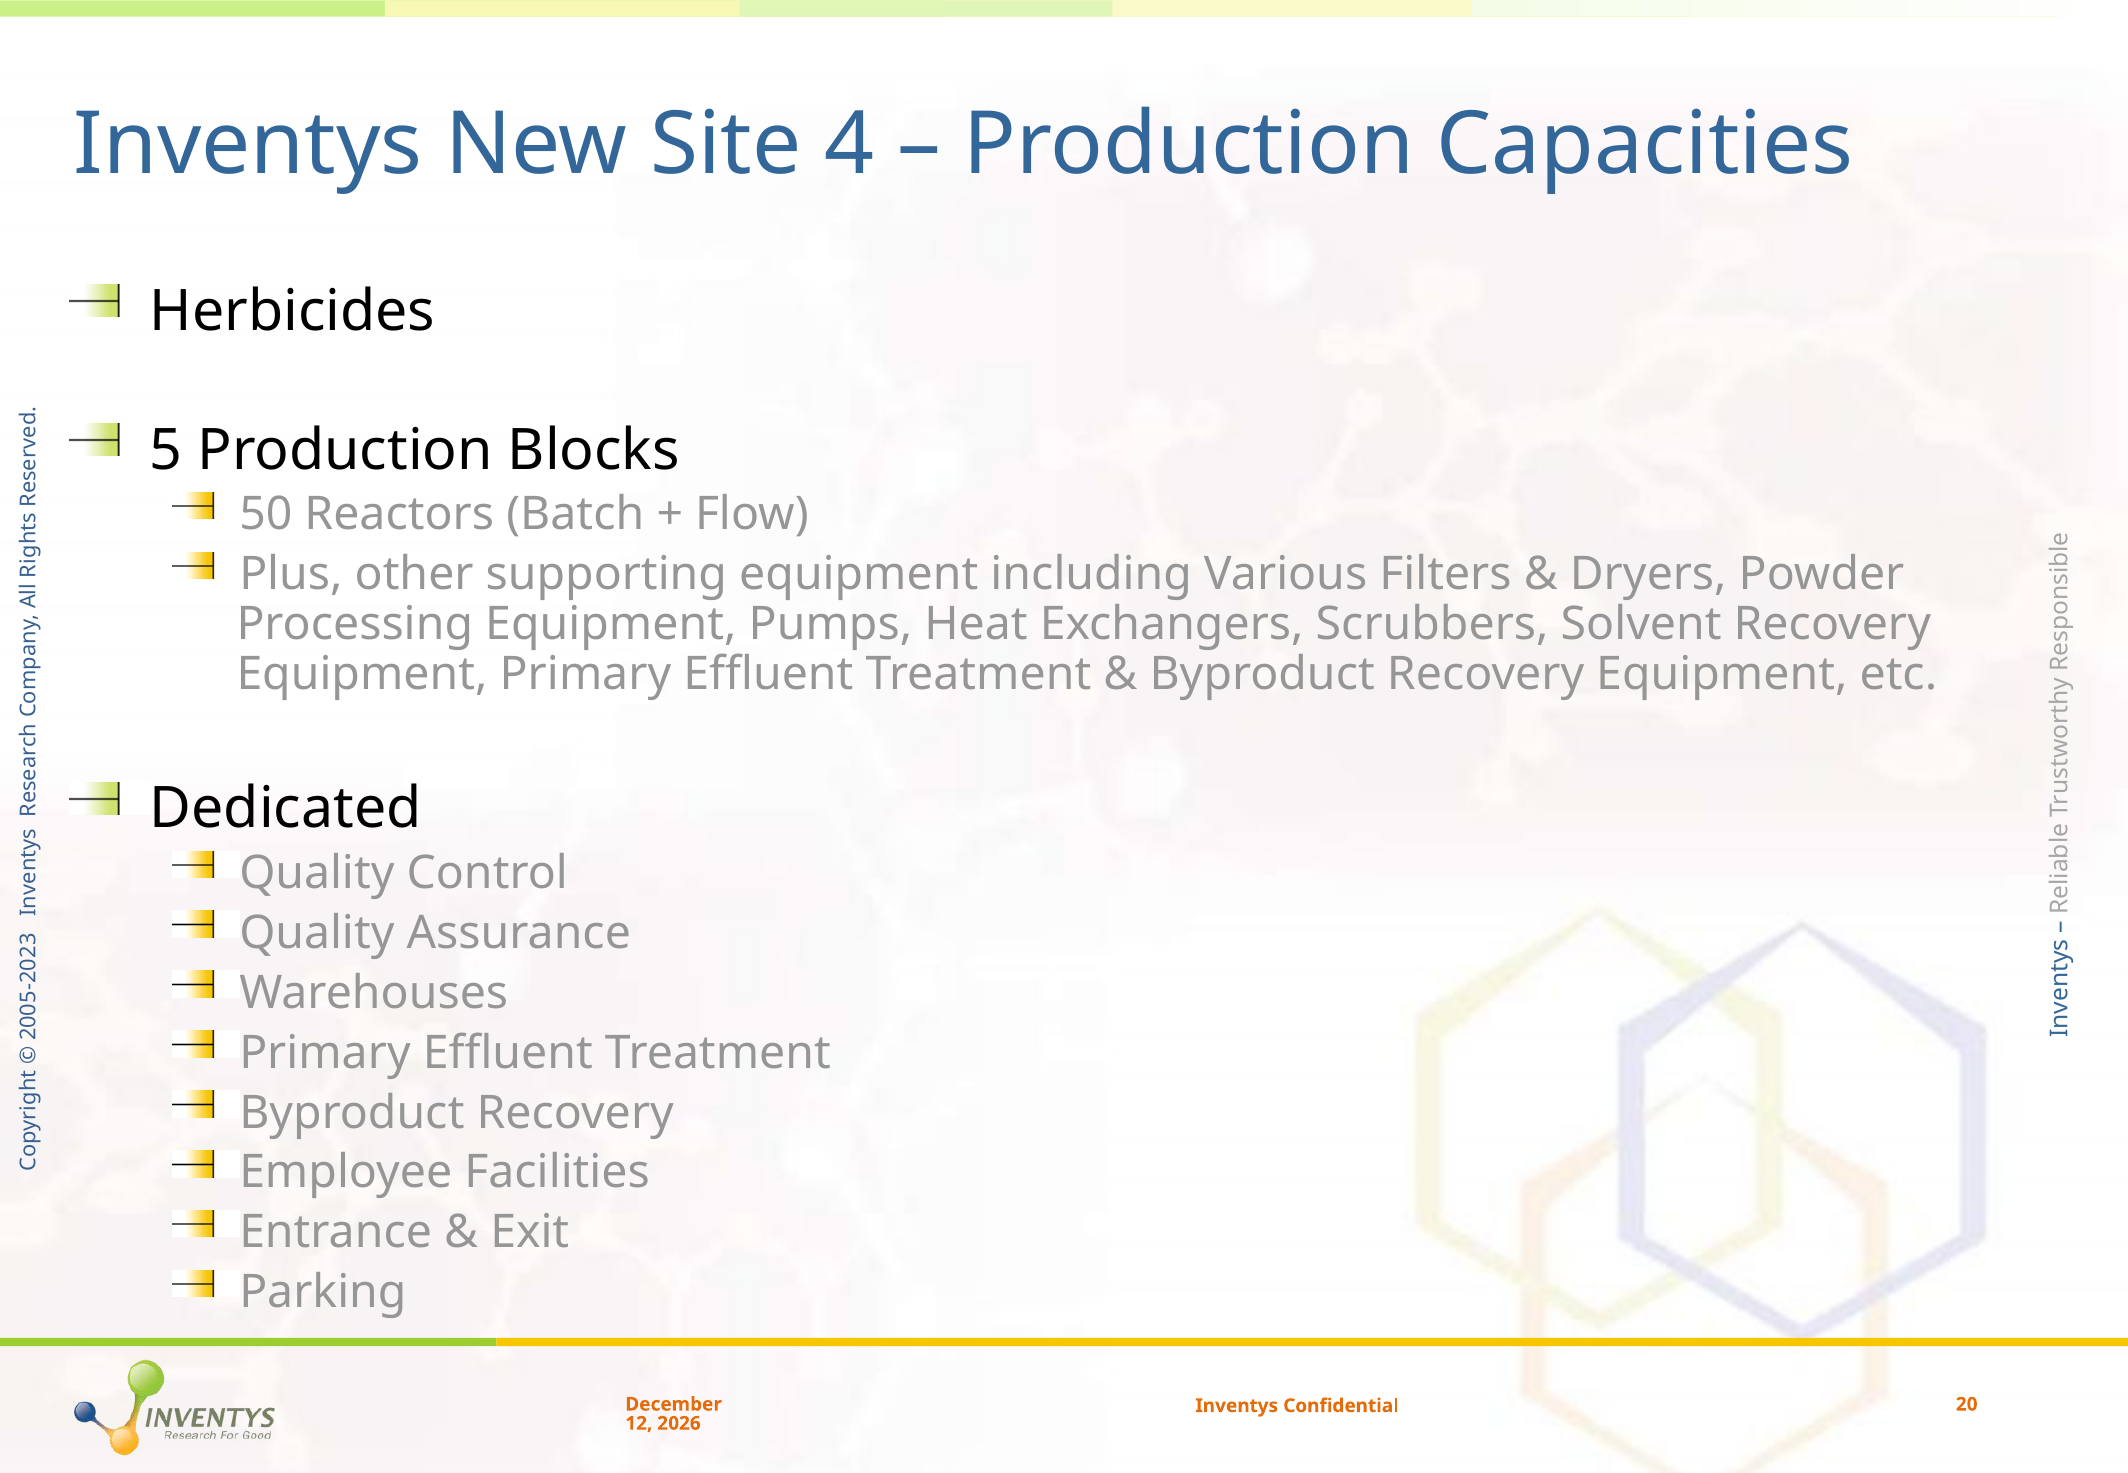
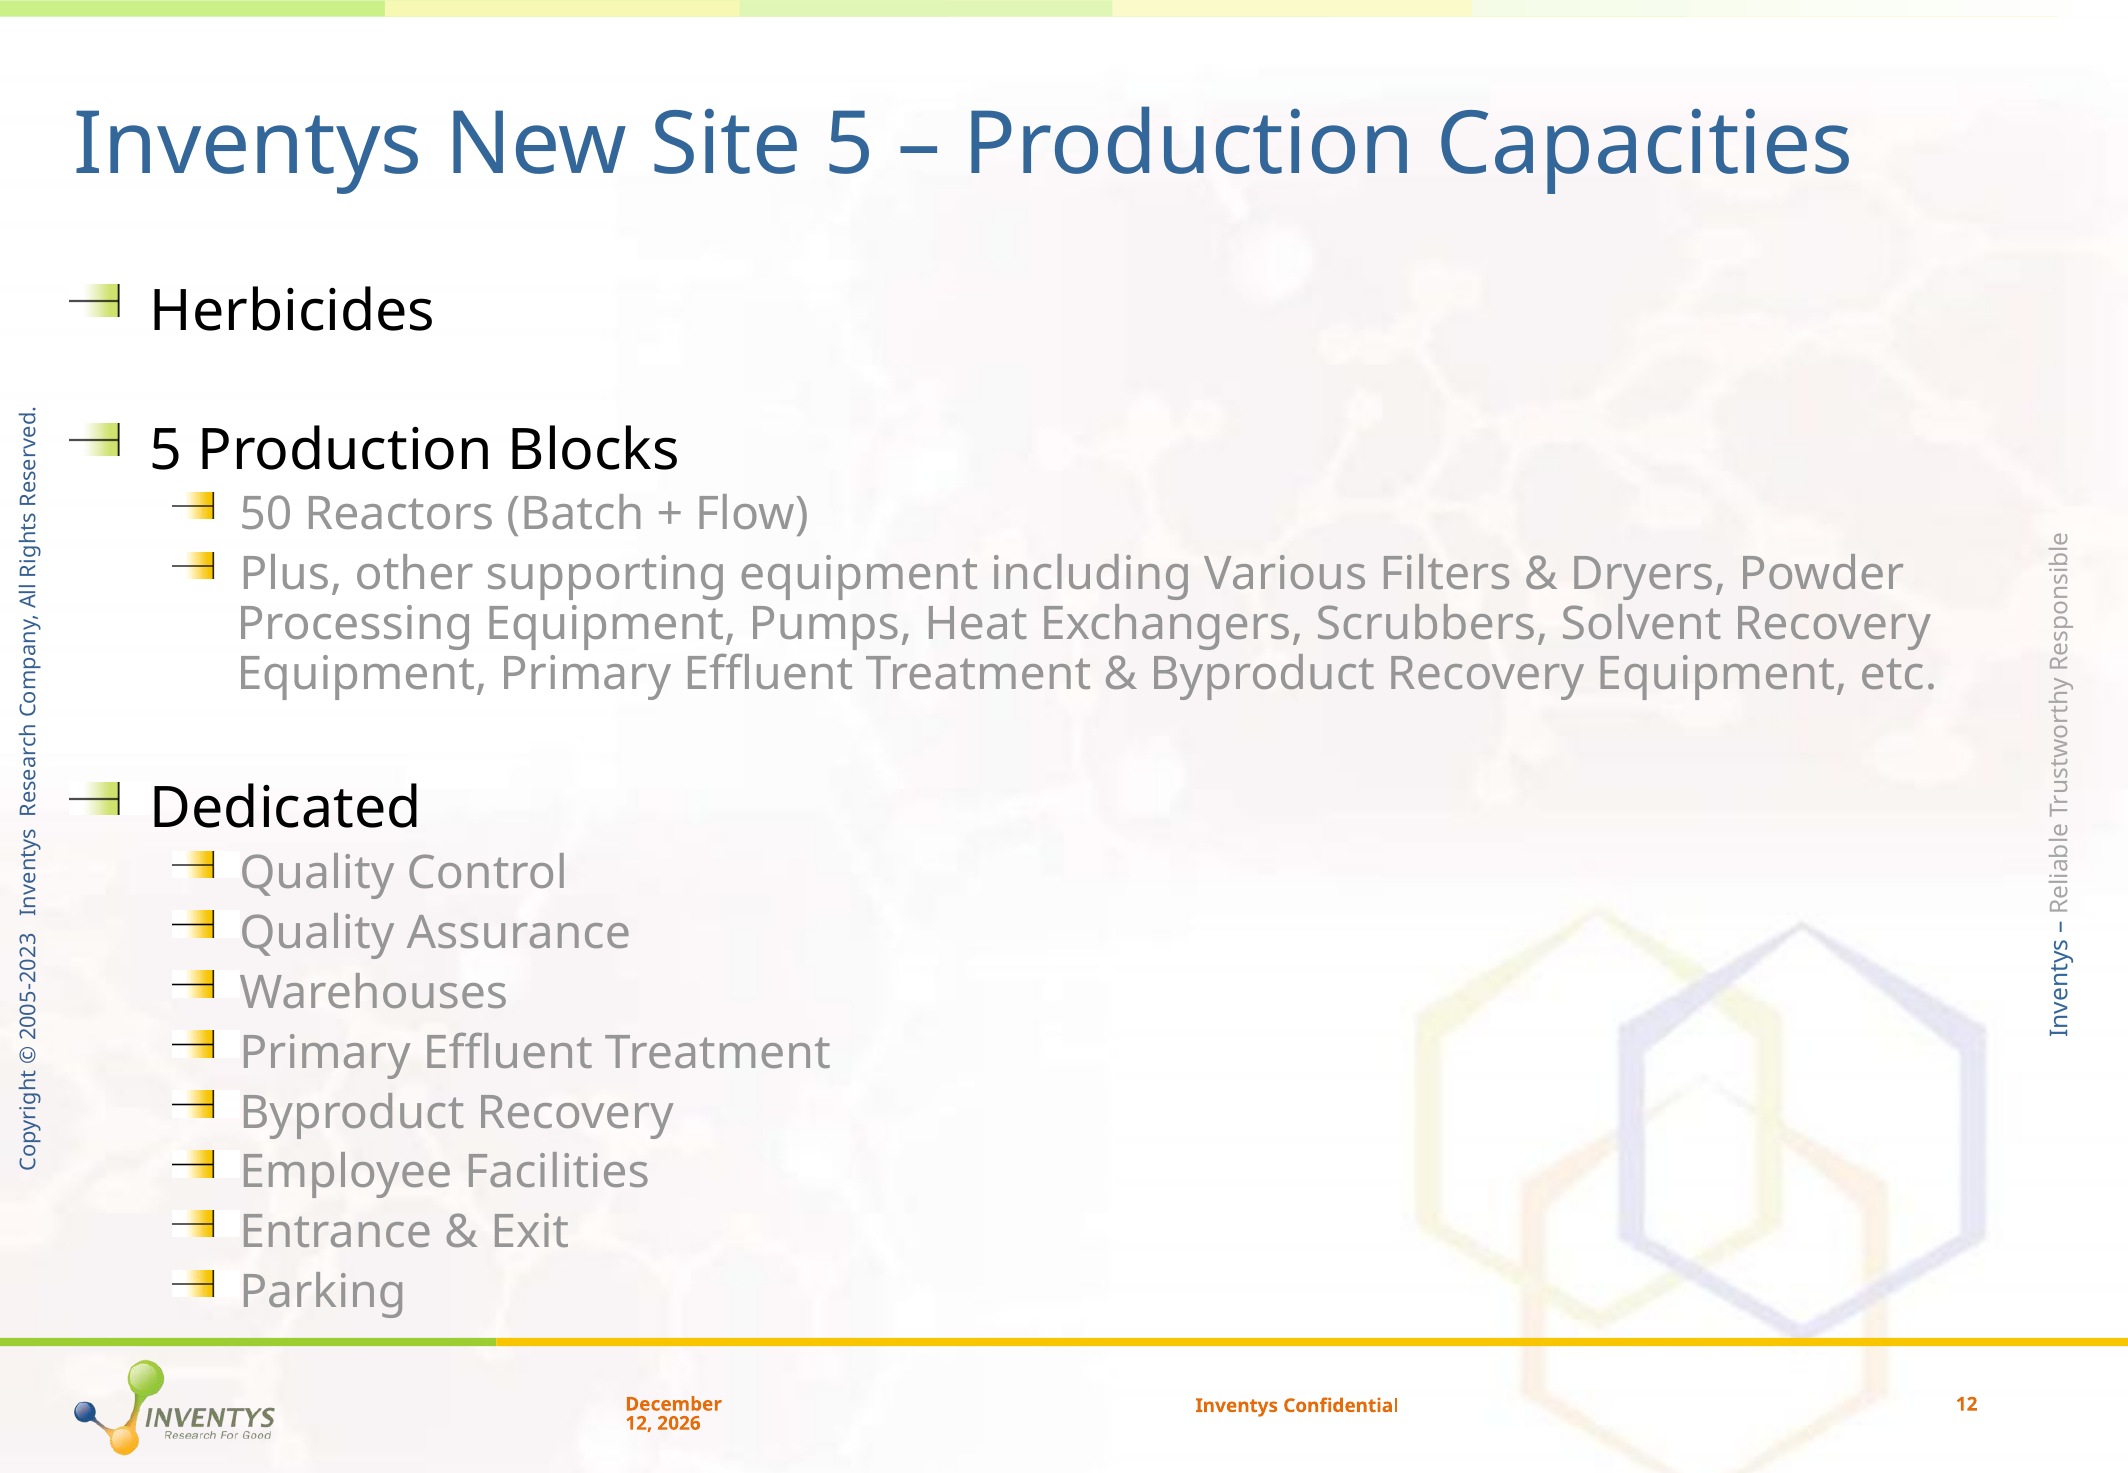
Site 4: 4 -> 5
Confidential 20: 20 -> 12
